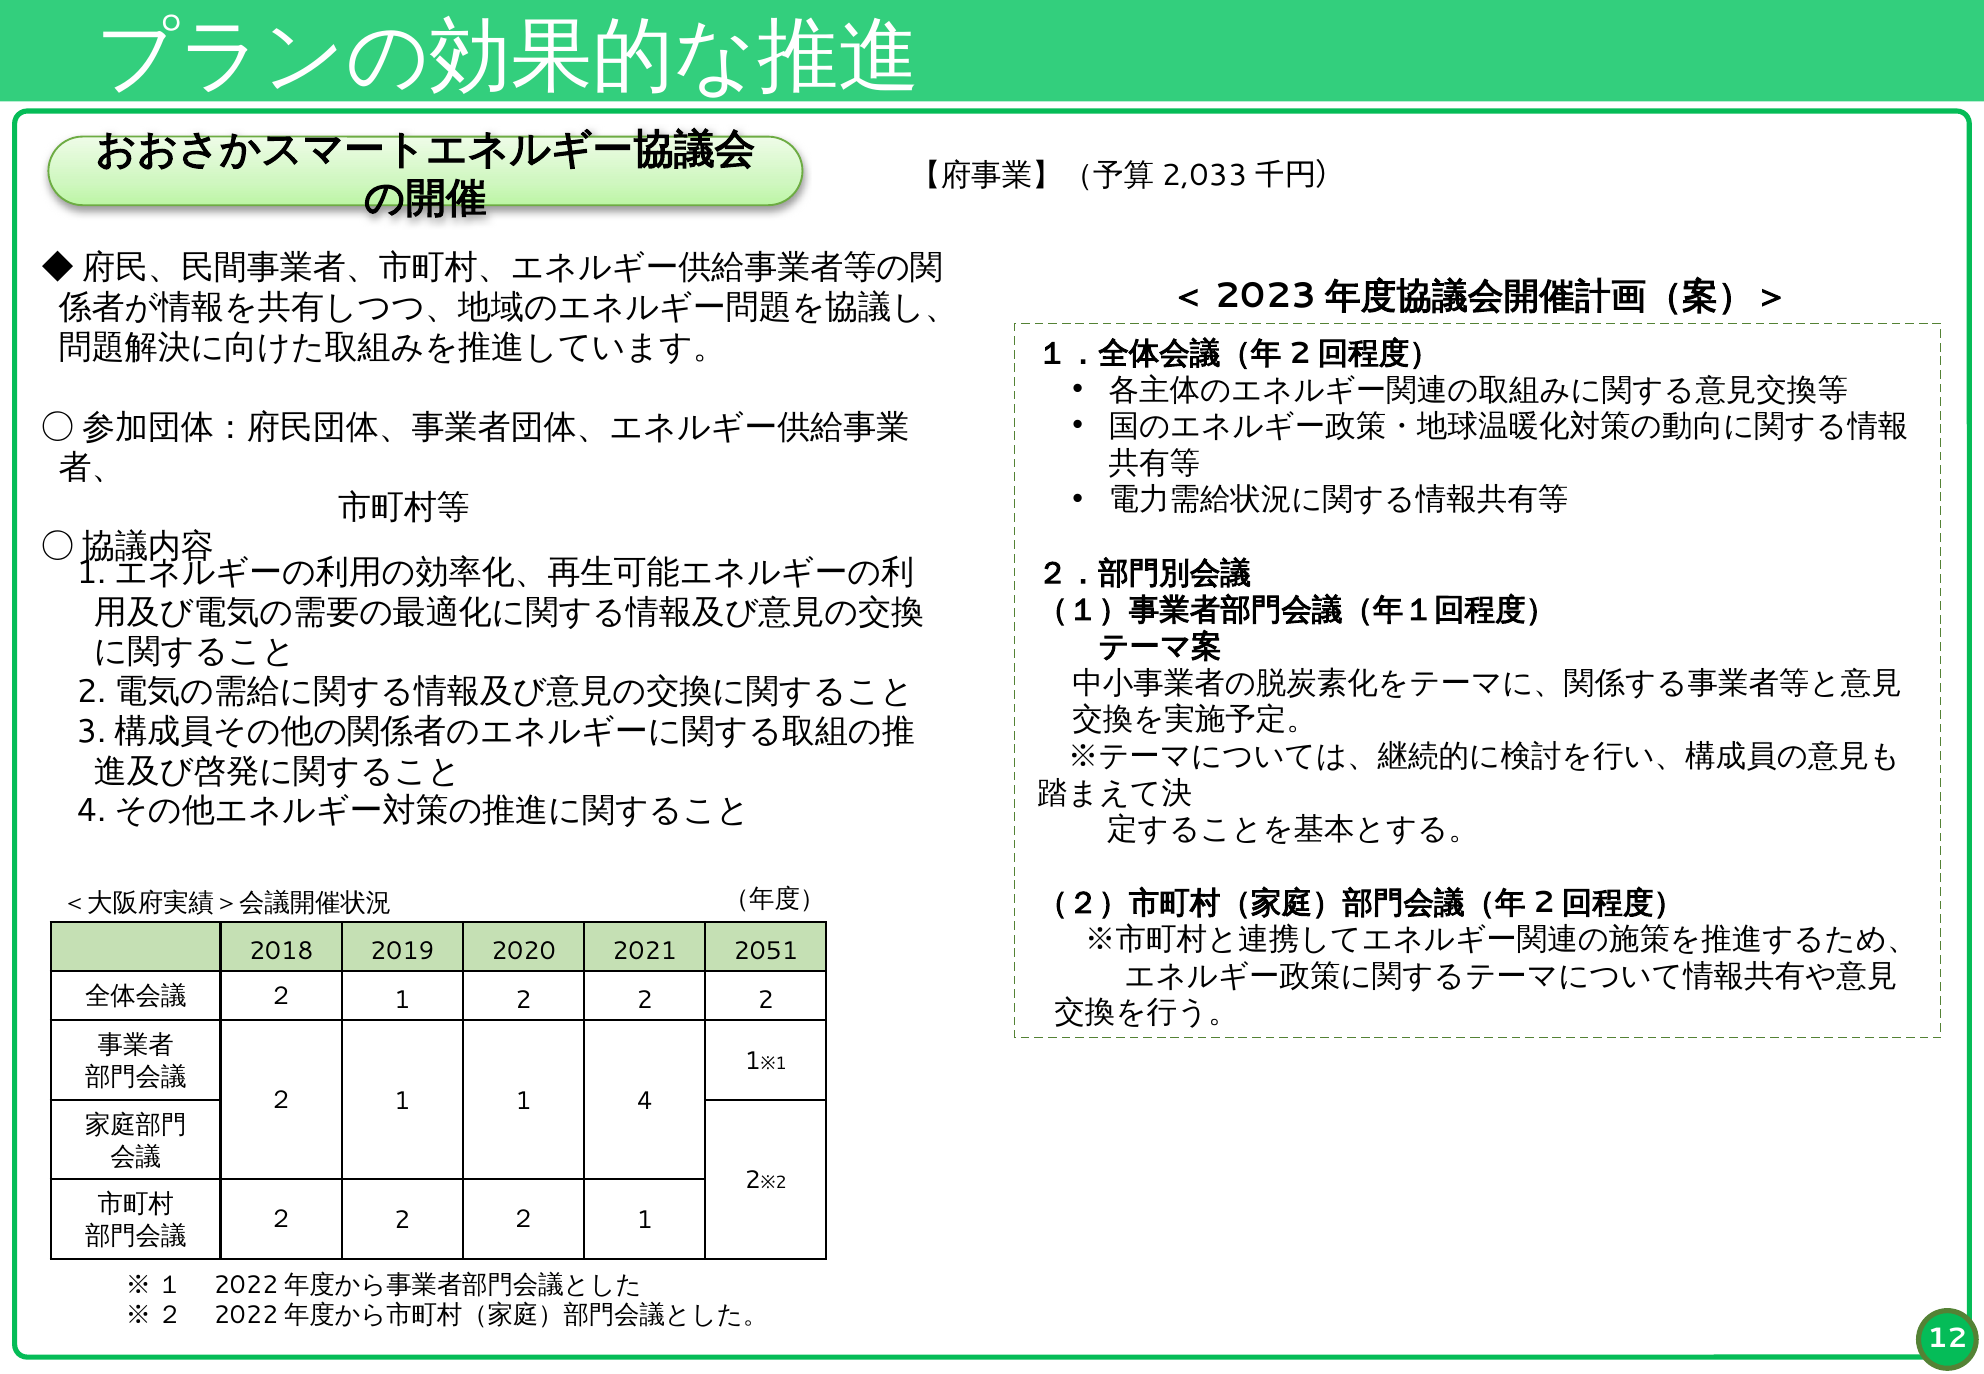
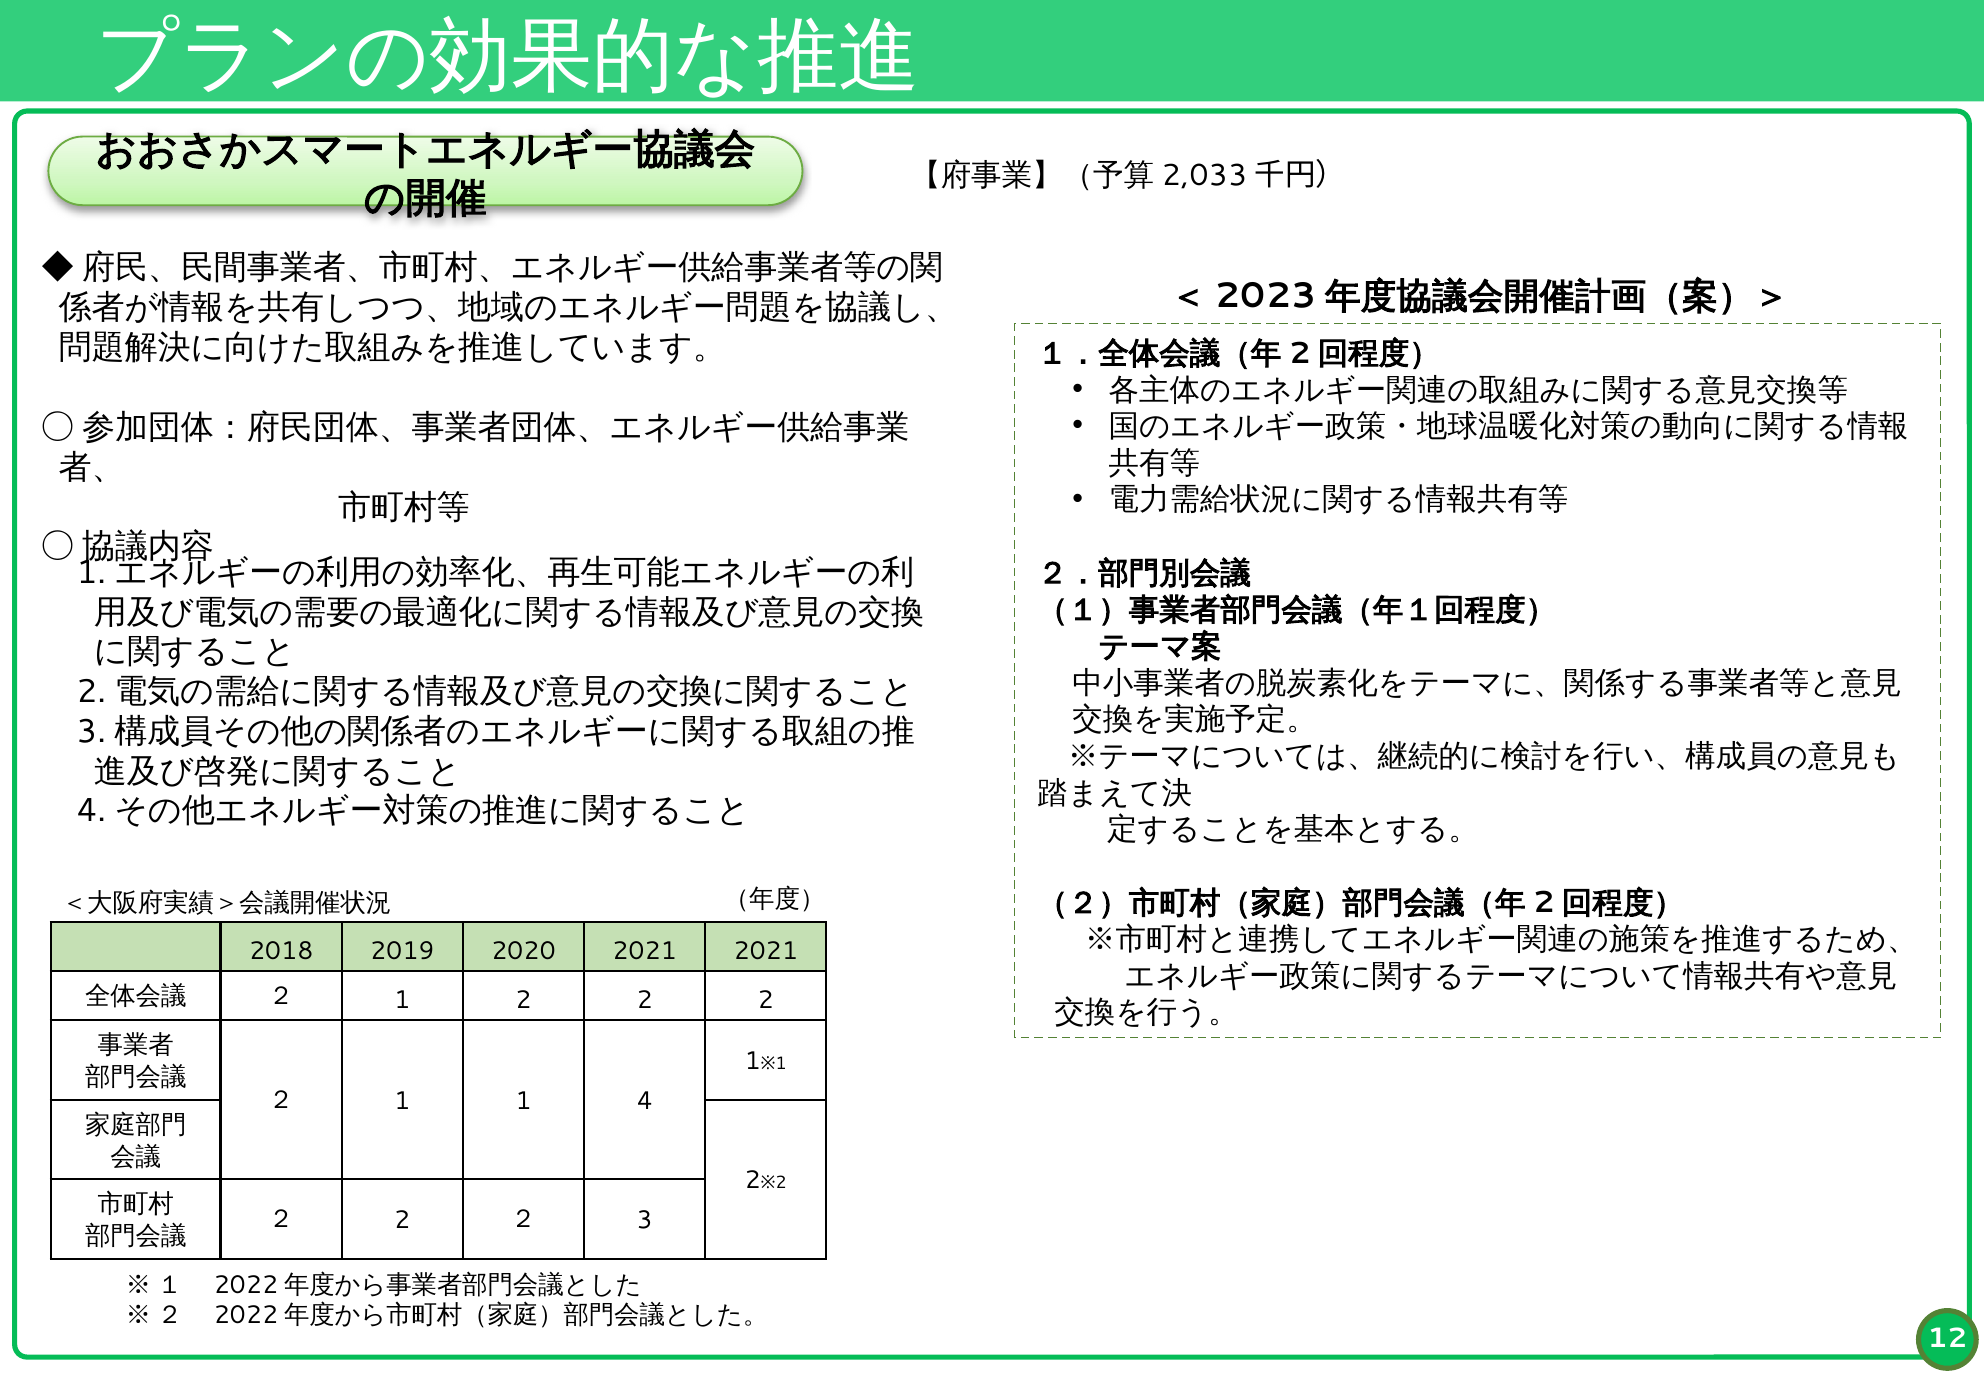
2021 2051: 2051 -> 2021
2 ２ 1: 1 -> 3
